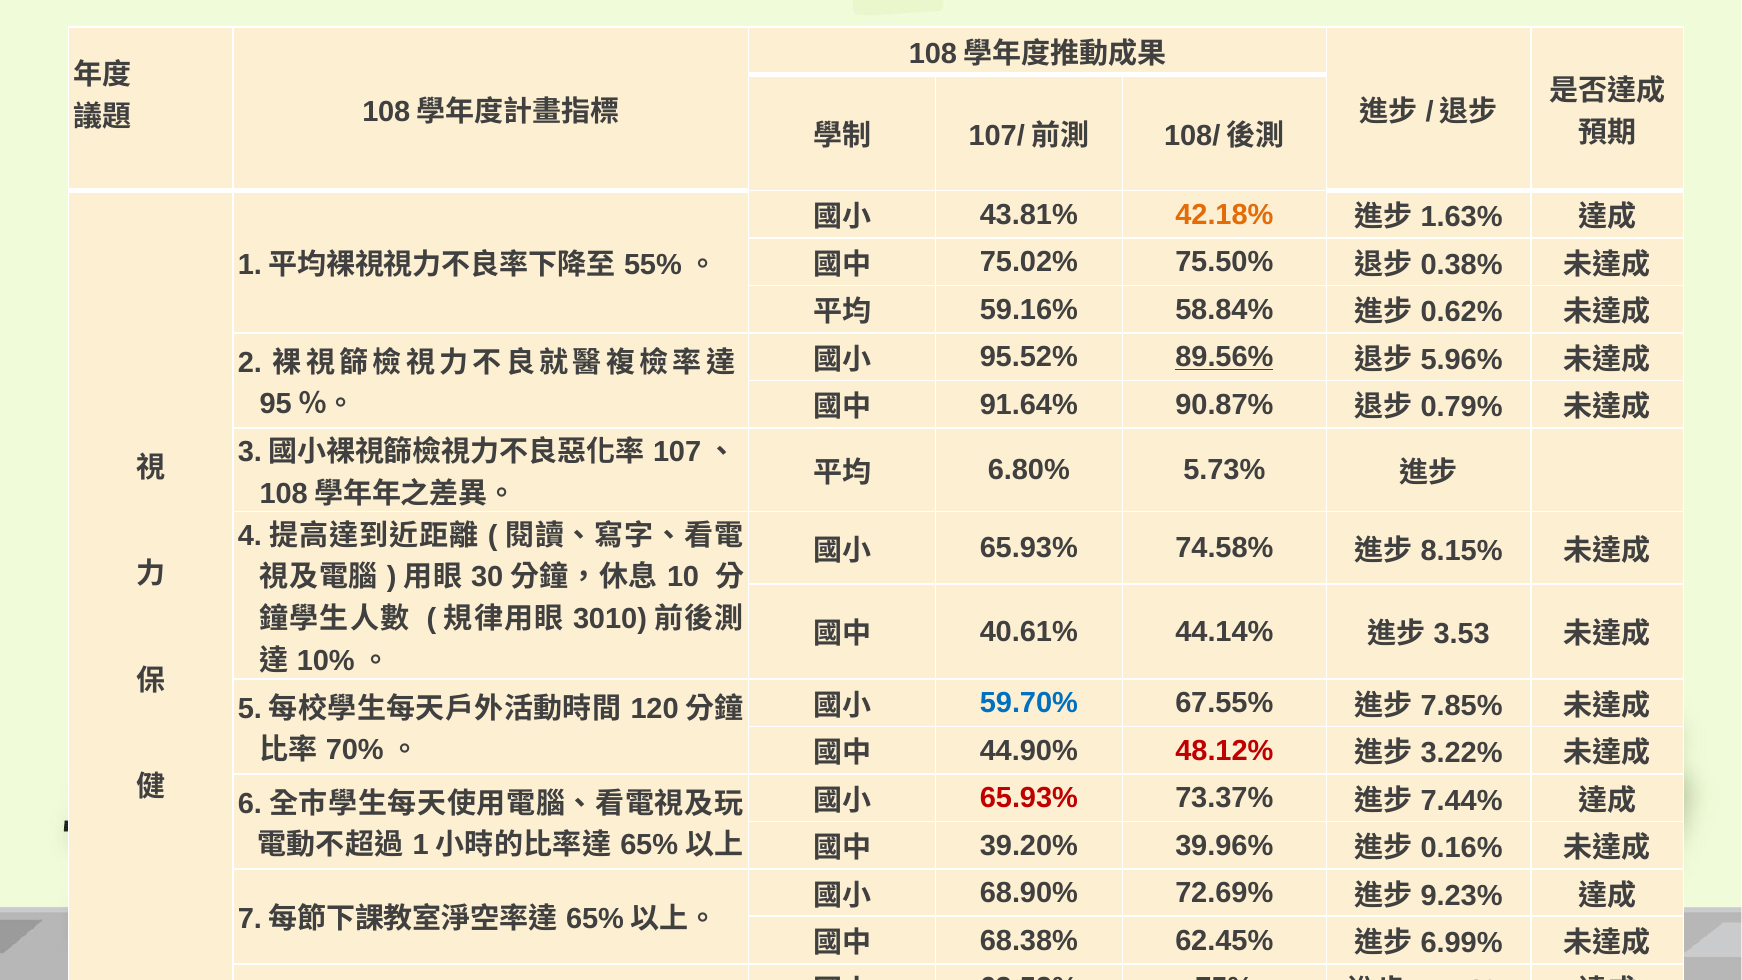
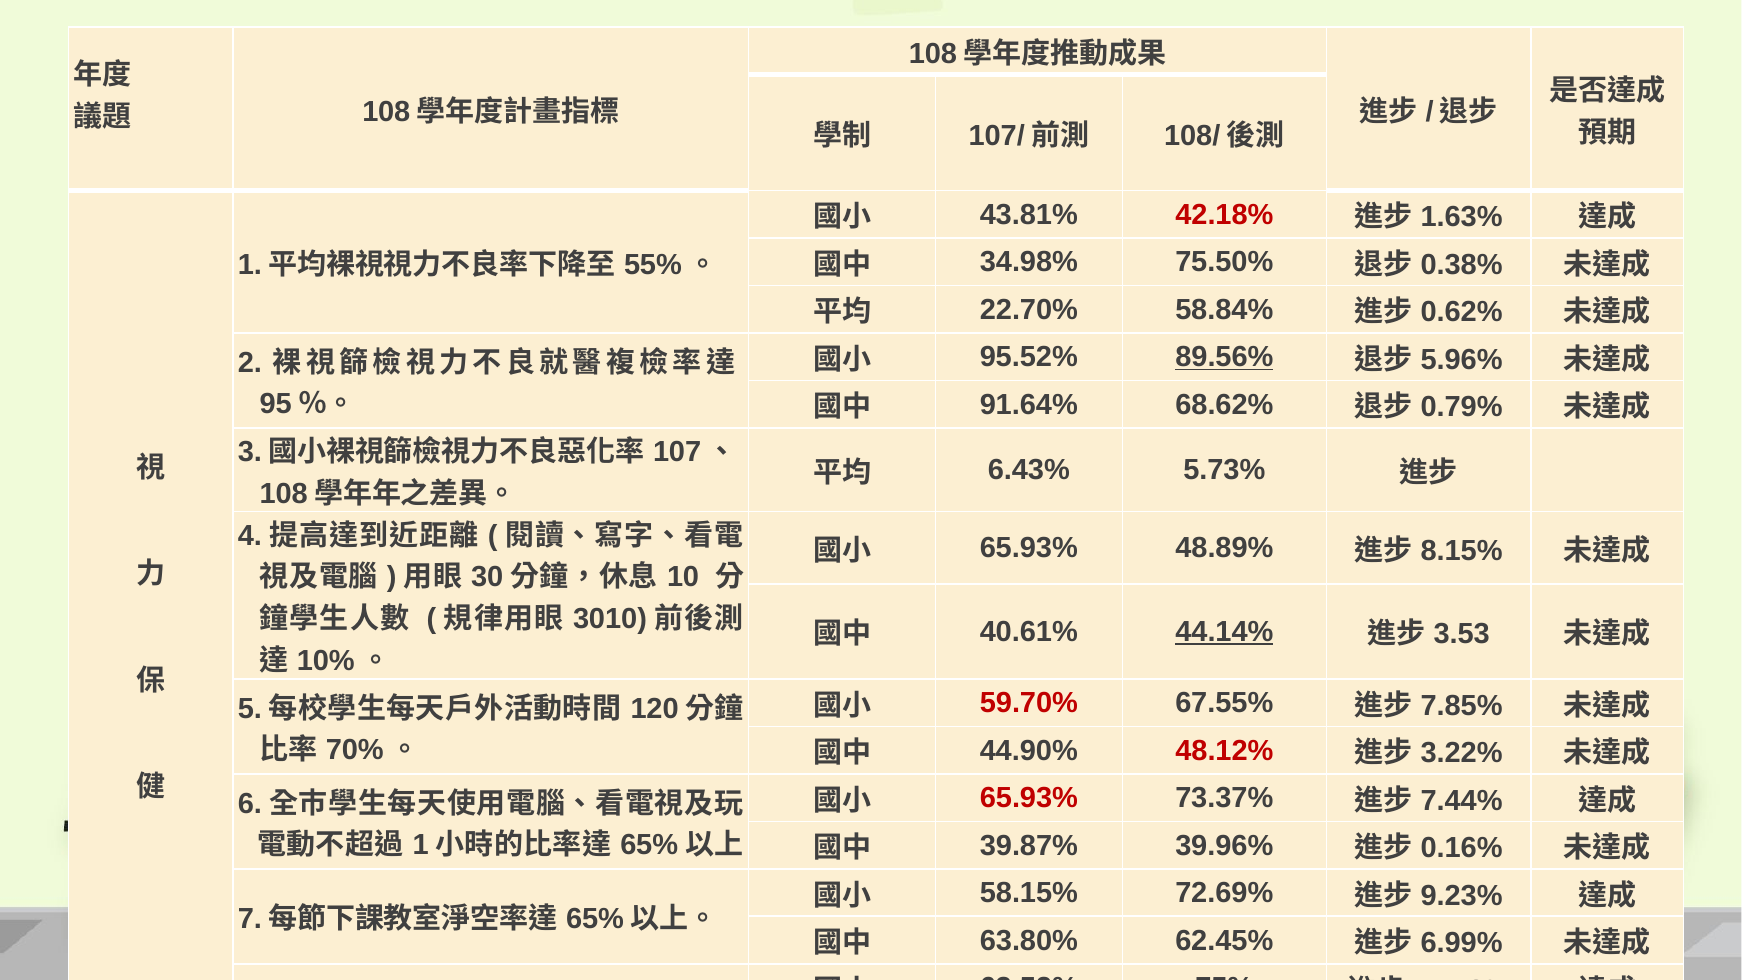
42.18% colour: orange -> red
75.02%: 75.02% -> 34.98%
59.16%: 59.16% -> 22.70%
90.87%: 90.87% -> 68.62%
6.80%: 6.80% -> 6.43%
74.58%: 74.58% -> 48.89%
44.14% underline: none -> present
59.70% colour: blue -> red
39.20%: 39.20% -> 39.87%
68.90%: 68.90% -> 58.15%
68.38%: 68.38% -> 63.80%
